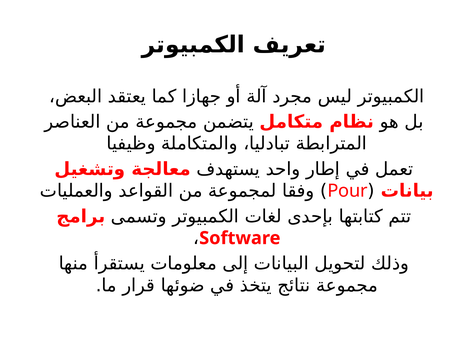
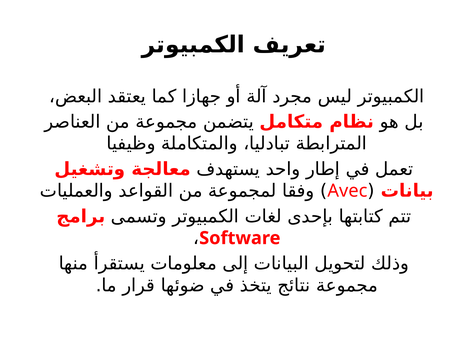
Pour: Pour -> Avec
